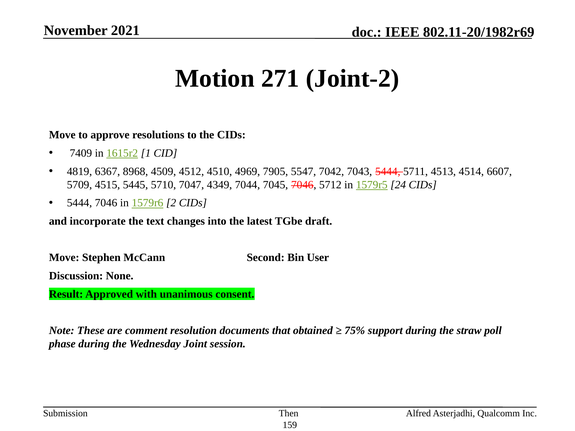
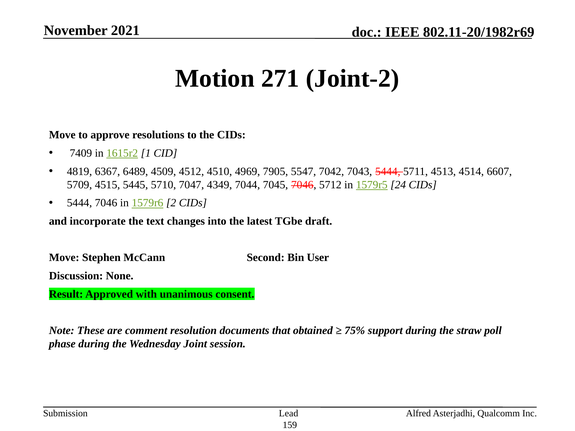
8968: 8968 -> 6489
Then: Then -> Lead
